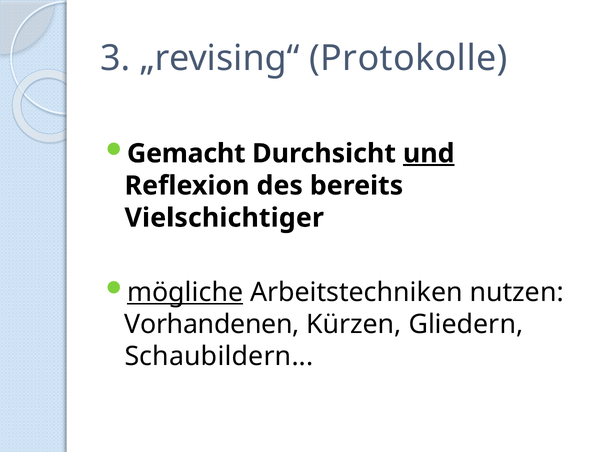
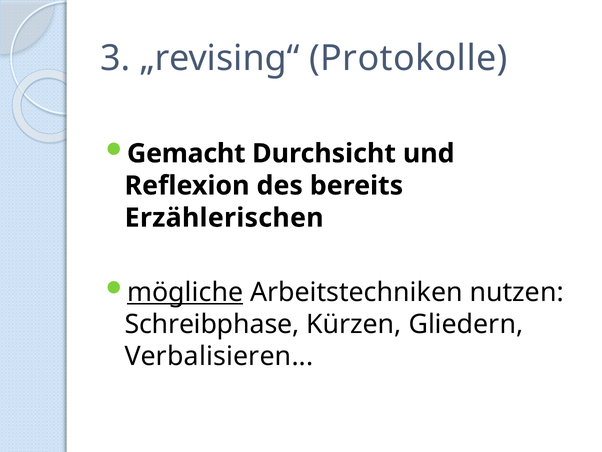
und underline: present -> none
Vielschichtiger: Vielschichtiger -> Erzählerischen
Vorhandenen: Vorhandenen -> Schreibphase
Schaubildern: Schaubildern -> Verbalisieren
